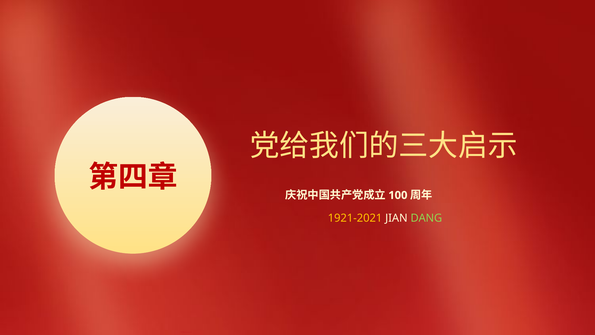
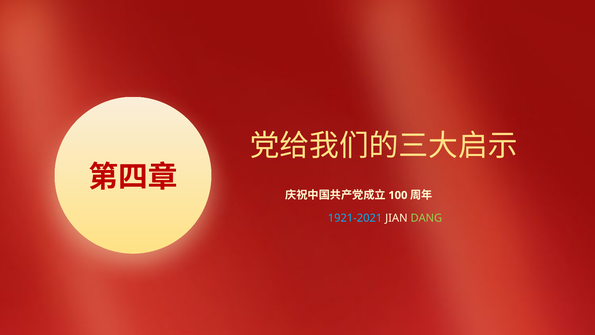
1921-2021 colour: yellow -> light blue
